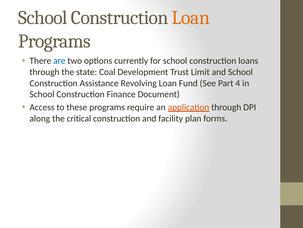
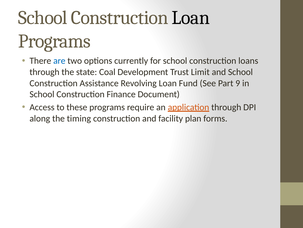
Loan at (191, 18) colour: orange -> black
4: 4 -> 9
critical: critical -> timing
